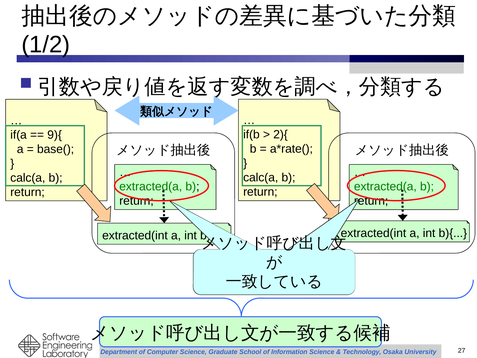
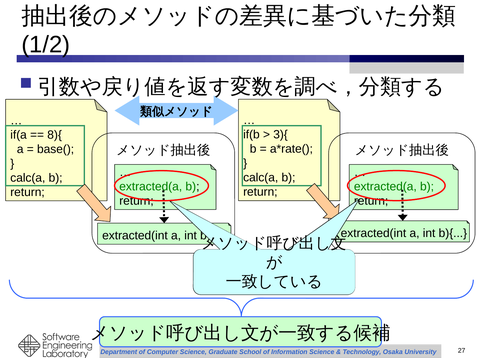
2){: 2){ -> 3){
9){: 9){ -> 8){
